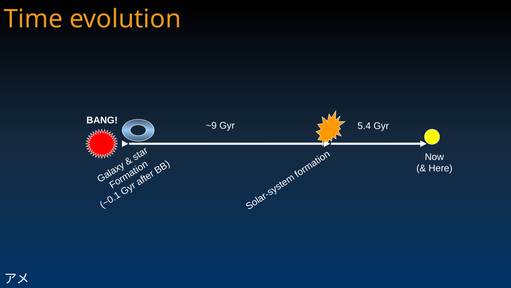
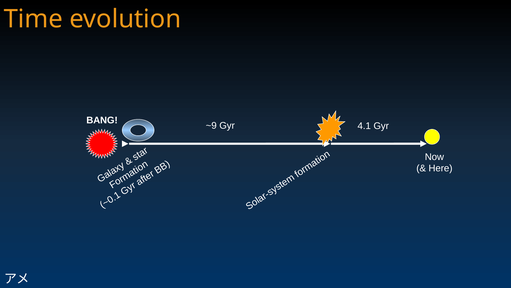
5.4: 5.4 -> 4.1
